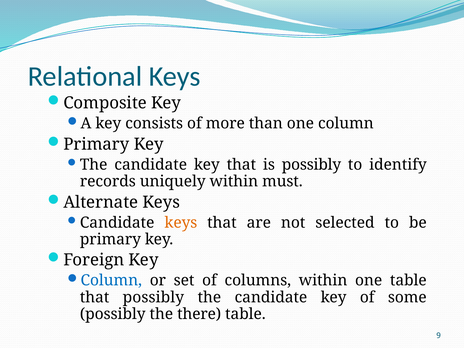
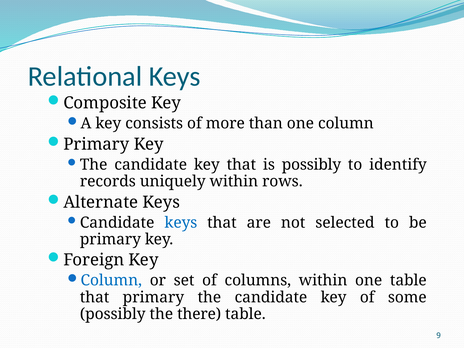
must: must -> rows
keys at (181, 223) colour: orange -> blue
that possibly: possibly -> primary
